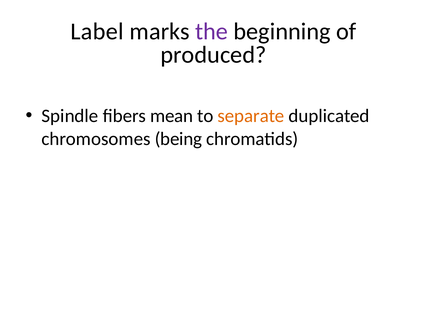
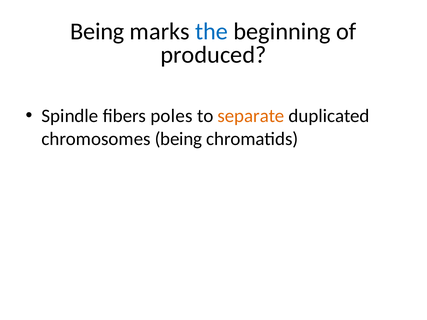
Label at (97, 31): Label -> Being
the colour: purple -> blue
mean: mean -> poles
